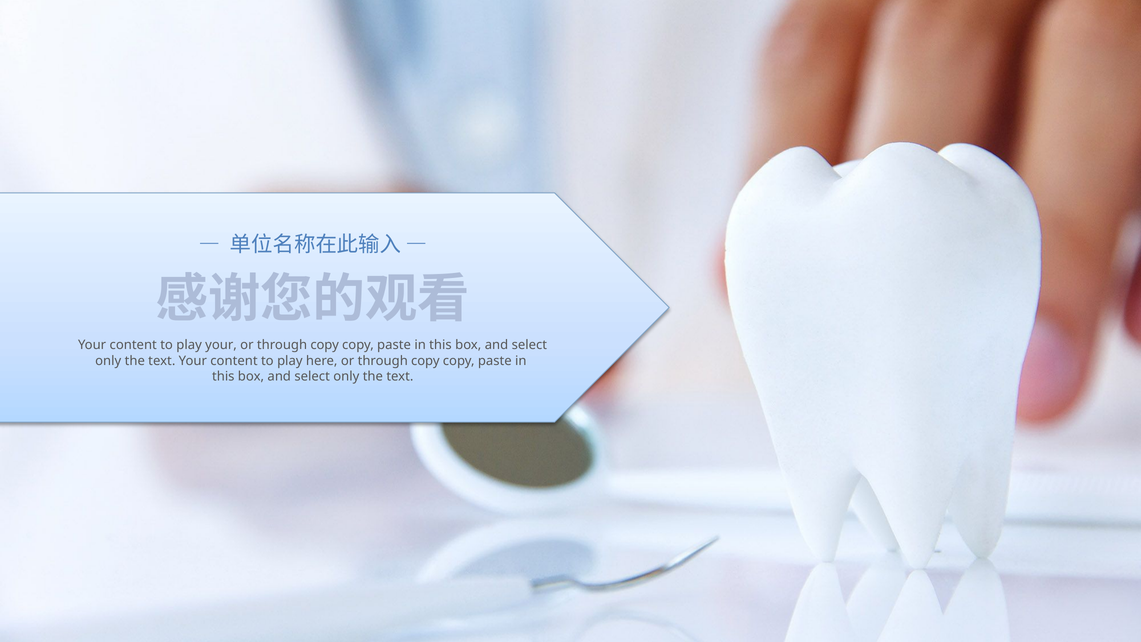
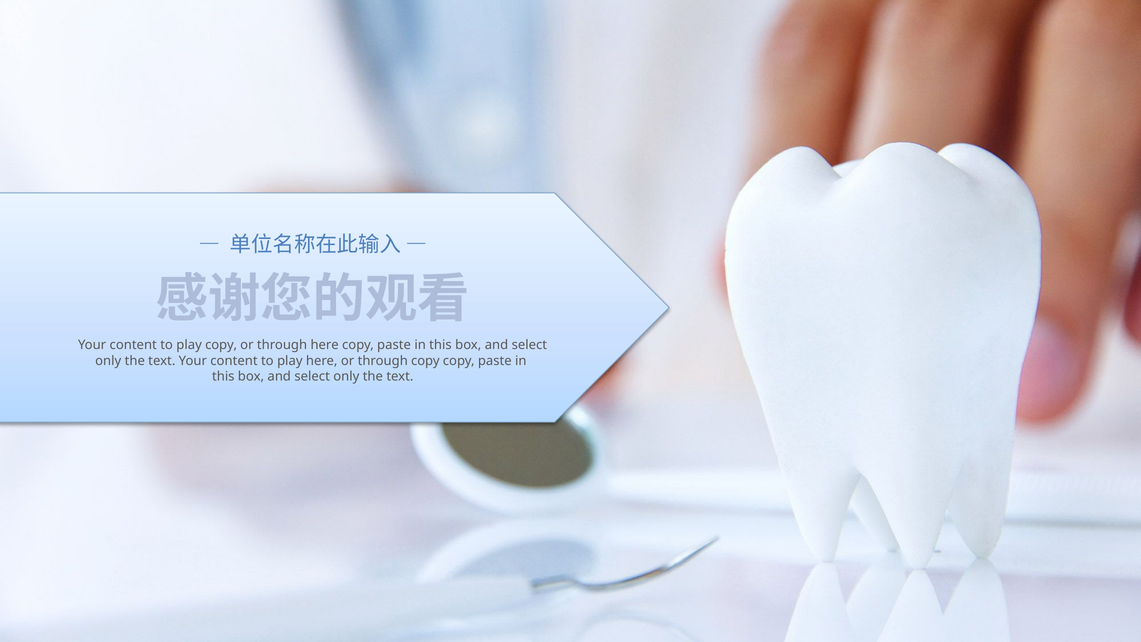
play your: your -> copy
copy at (325, 345): copy -> here
